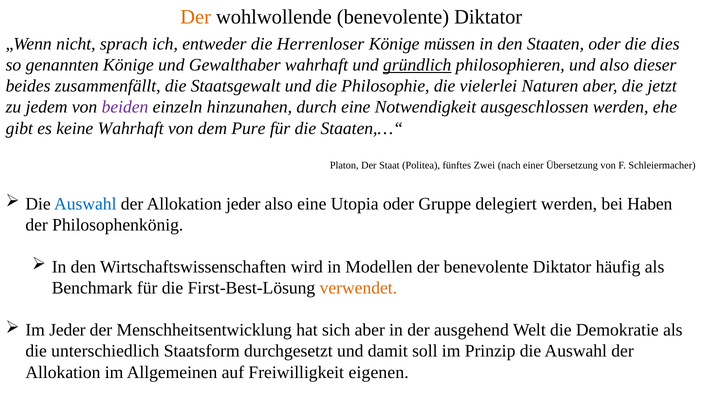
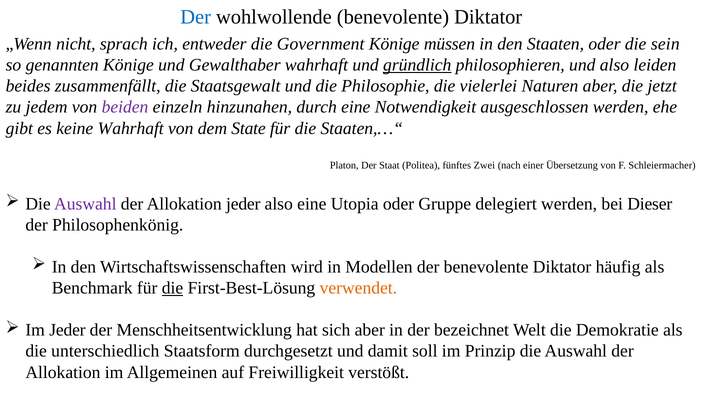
Der at (196, 17) colour: orange -> blue
Herrenloser: Herrenloser -> Government
dies: dies -> sein
dieser: dieser -> leiden
Pure: Pure -> State
Auswahl at (85, 204) colour: blue -> purple
Haben: Haben -> Dieser
die at (173, 288) underline: none -> present
ausgehend: ausgehend -> bezeichnet
eigenen: eigenen -> verstößt
